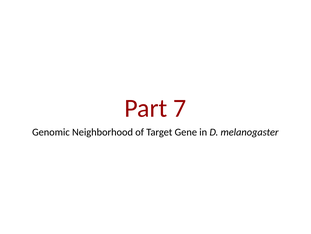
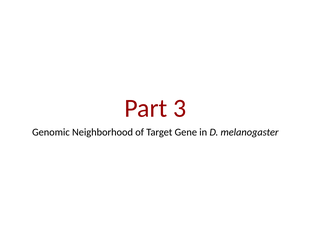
7: 7 -> 3
